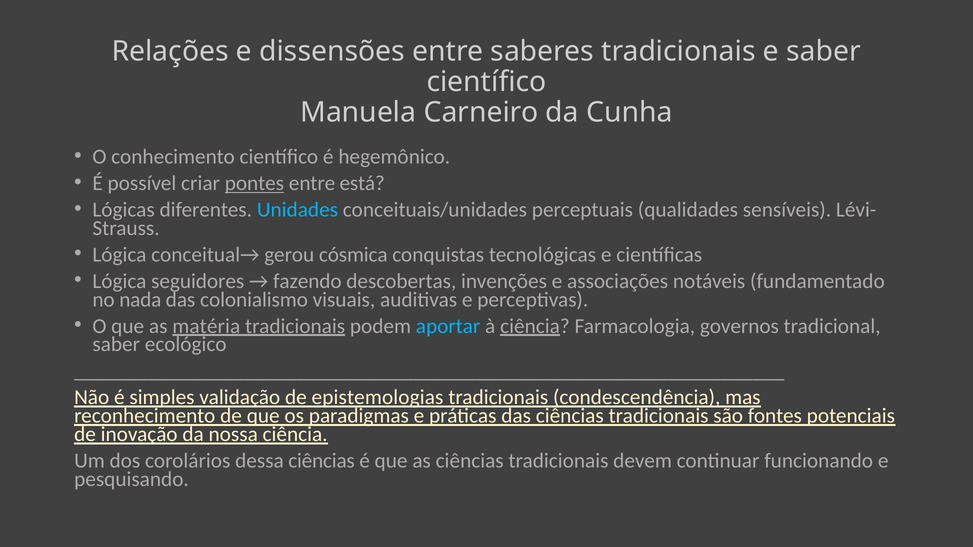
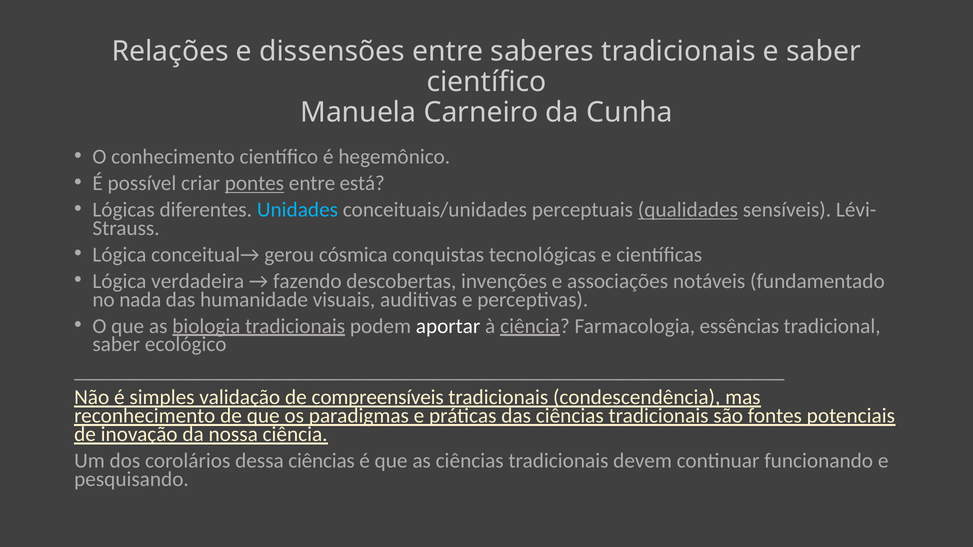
qualidades underline: none -> present
seguidores: seguidores -> verdadeira
colonialismo: colonialismo -> humanidade
matéria: matéria -> biologia
aportar colour: light blue -> white
governos: governos -> essências
epistemologias: epistemologias -> compreensíveis
